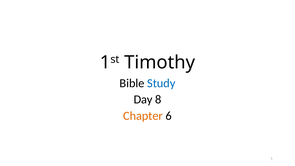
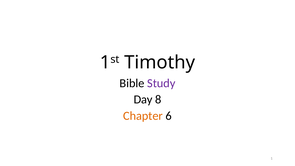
Study colour: blue -> purple
